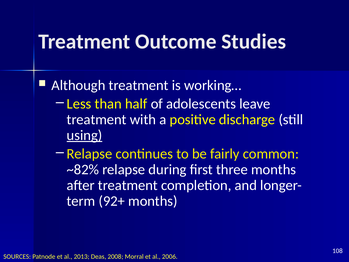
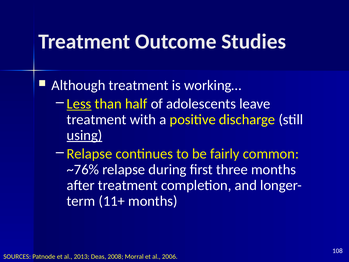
Less underline: none -> present
~82%: ~82% -> ~76%
92+: 92+ -> 11+
